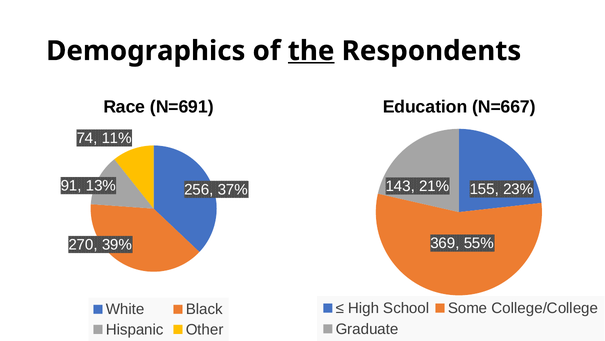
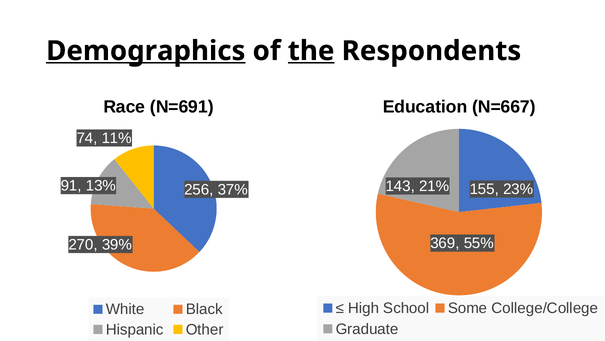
Demographics underline: none -> present
